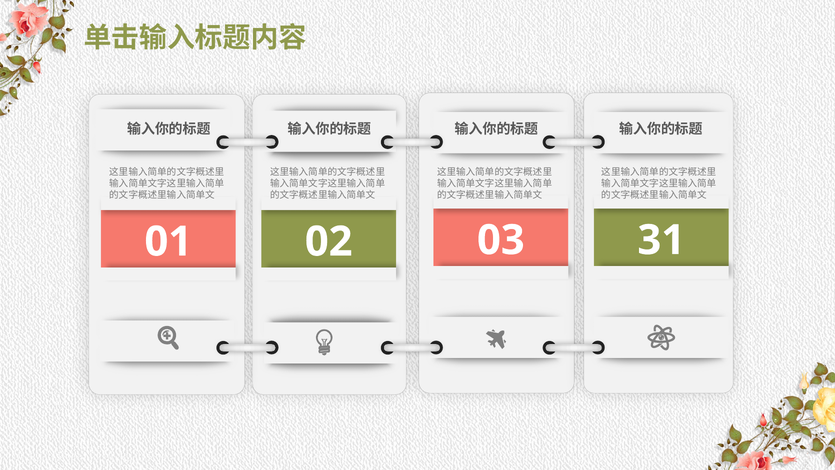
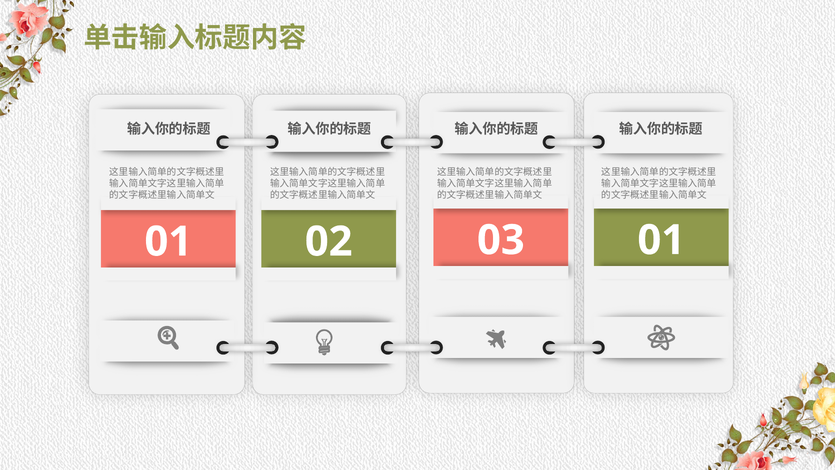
03 31: 31 -> 01
